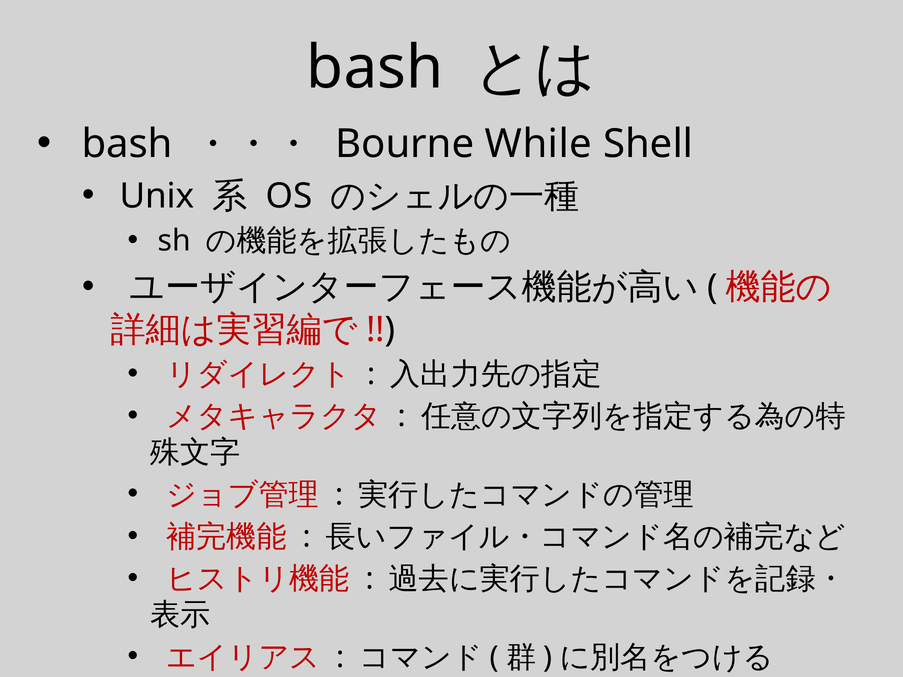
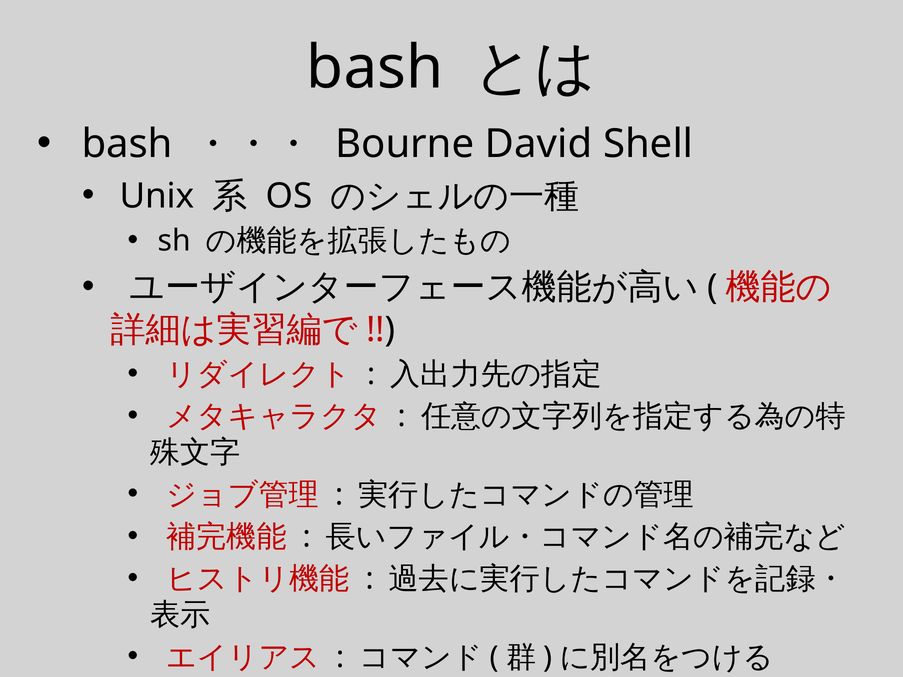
While: While -> David
